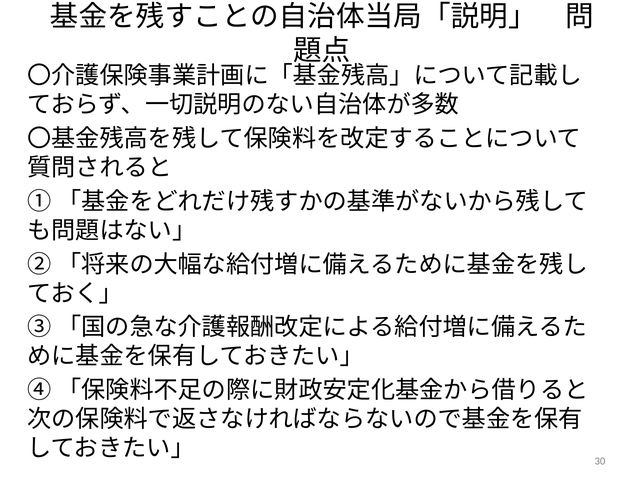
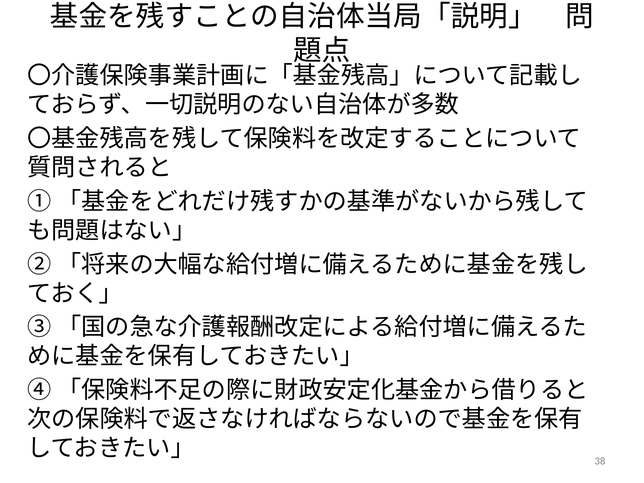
30: 30 -> 38
